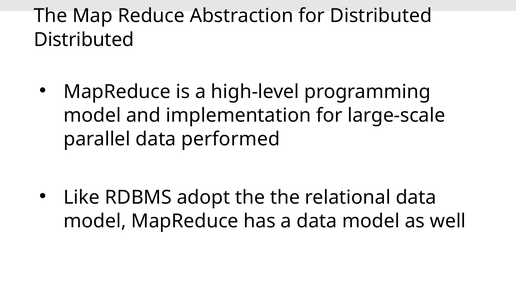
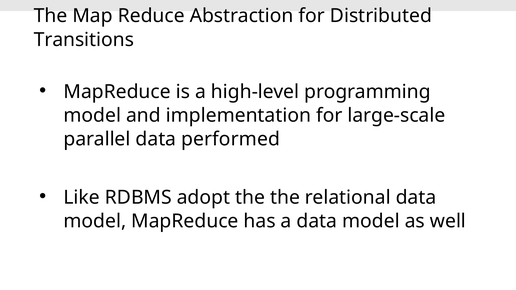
Distributed at (84, 40): Distributed -> Transitions
